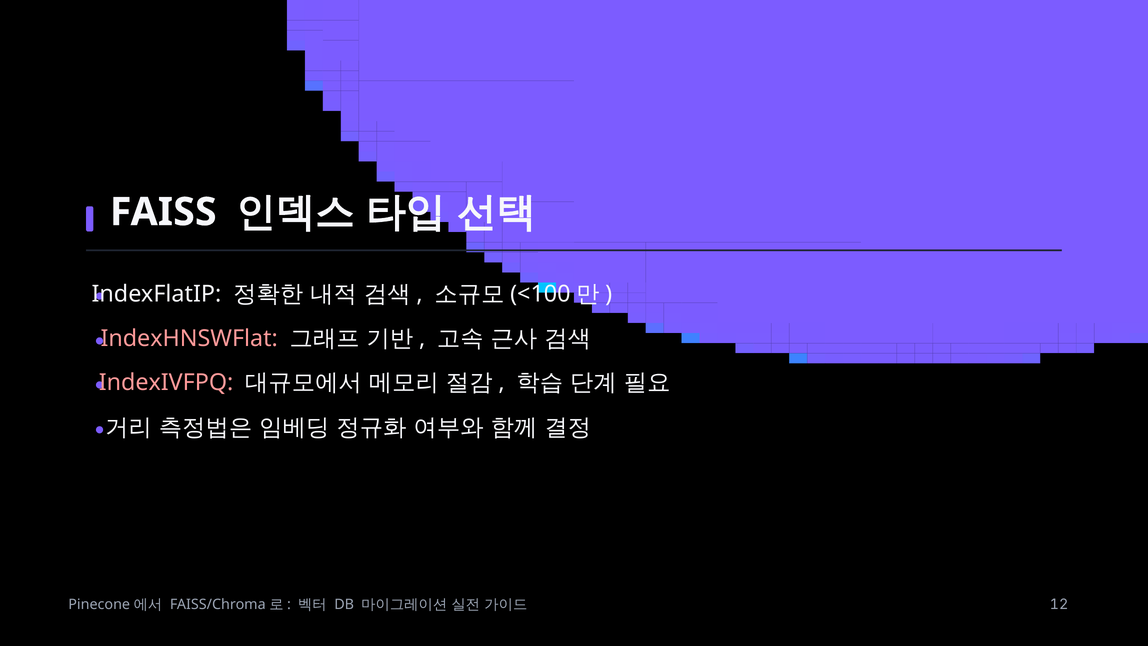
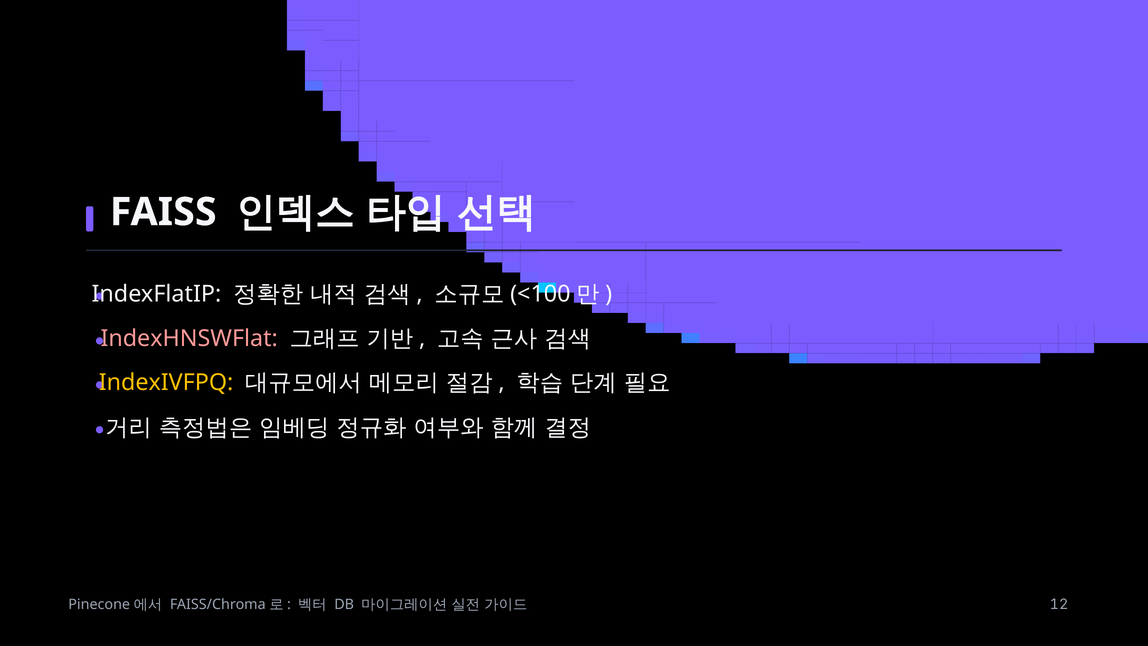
IndexIVFPQ colour: pink -> yellow
